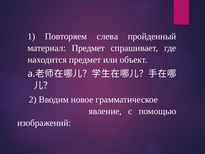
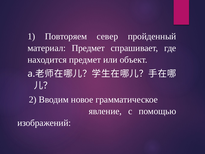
слева: слева -> север
